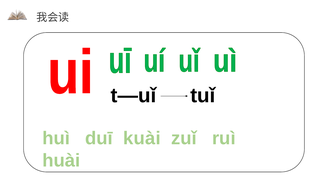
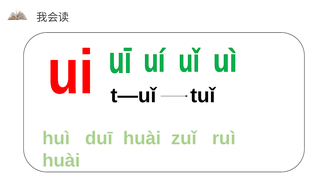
duī kuài: kuài -> huài
